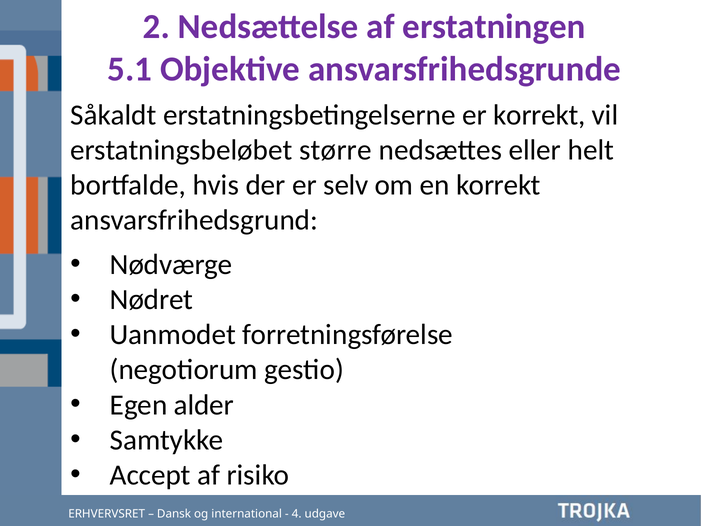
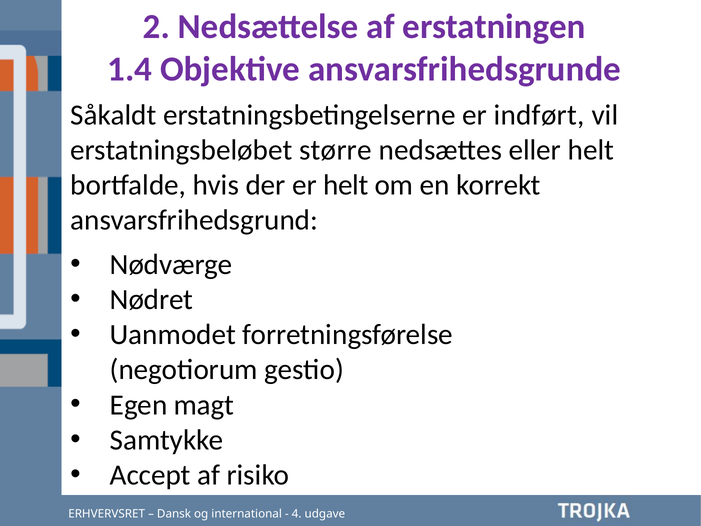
5.1: 5.1 -> 1.4
er korrekt: korrekt -> indført
er selv: selv -> helt
alder: alder -> magt
